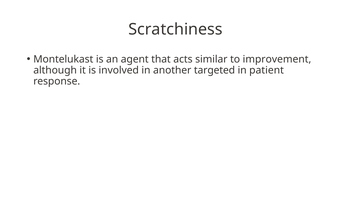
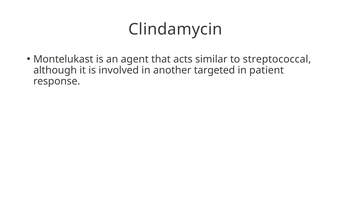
Scratchiness: Scratchiness -> Clindamycin
improvement: improvement -> streptococcal
